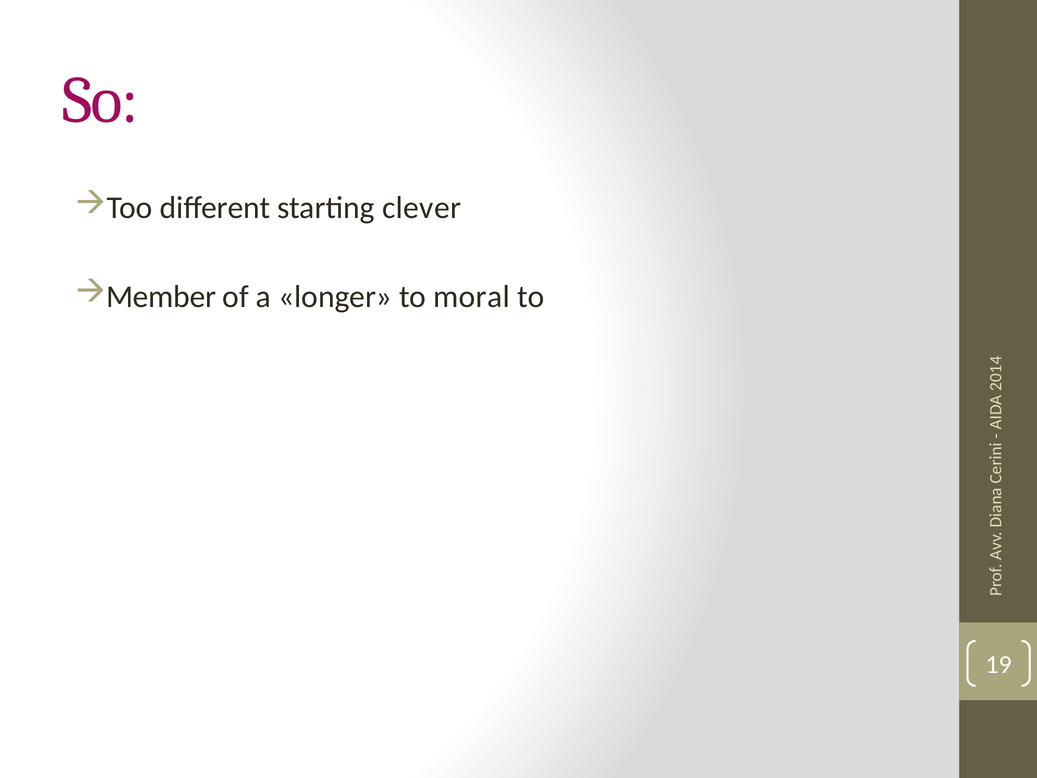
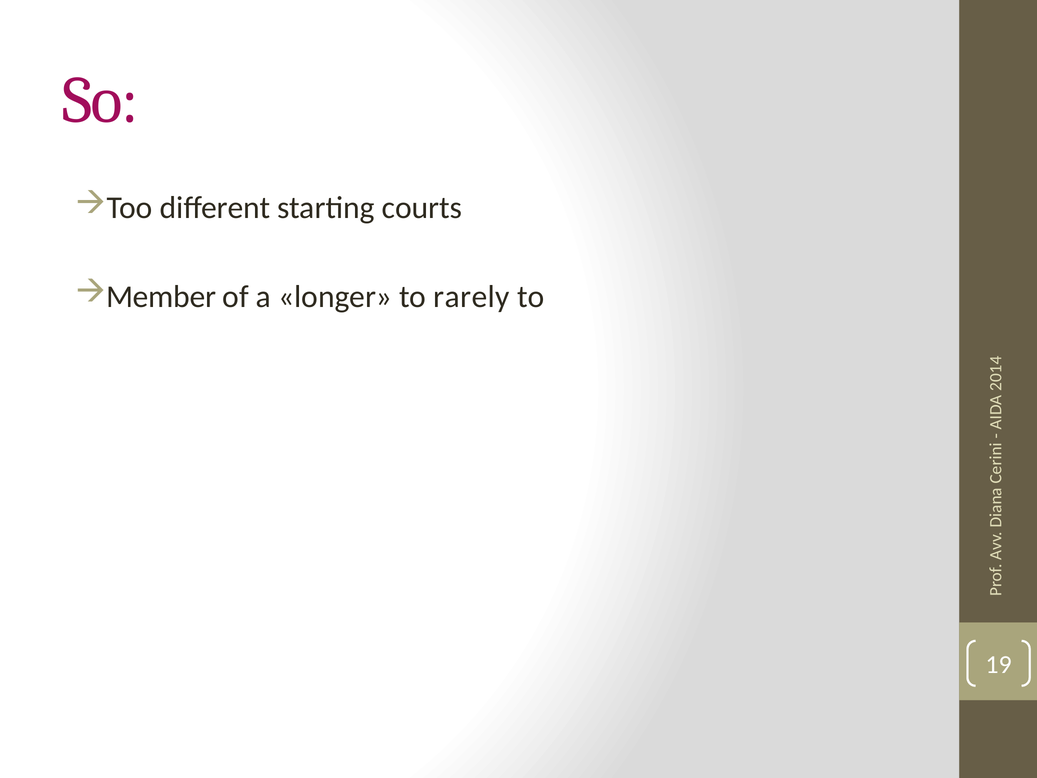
clever: clever -> courts
moral: moral -> rarely
